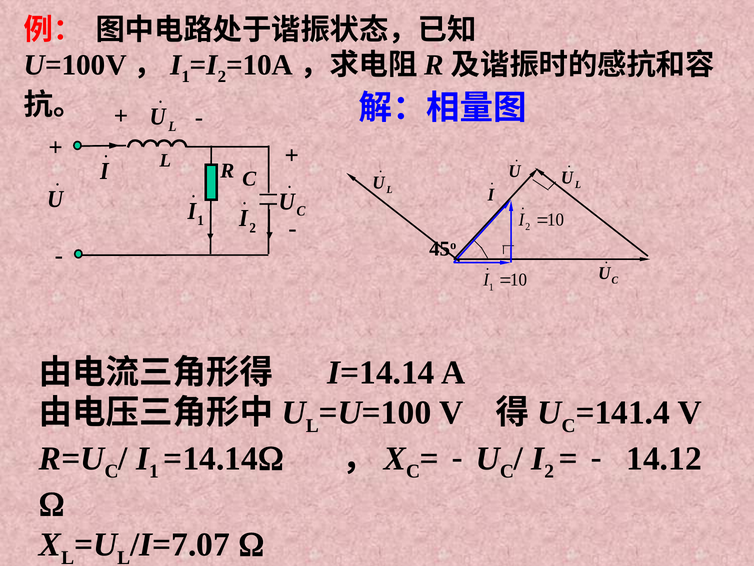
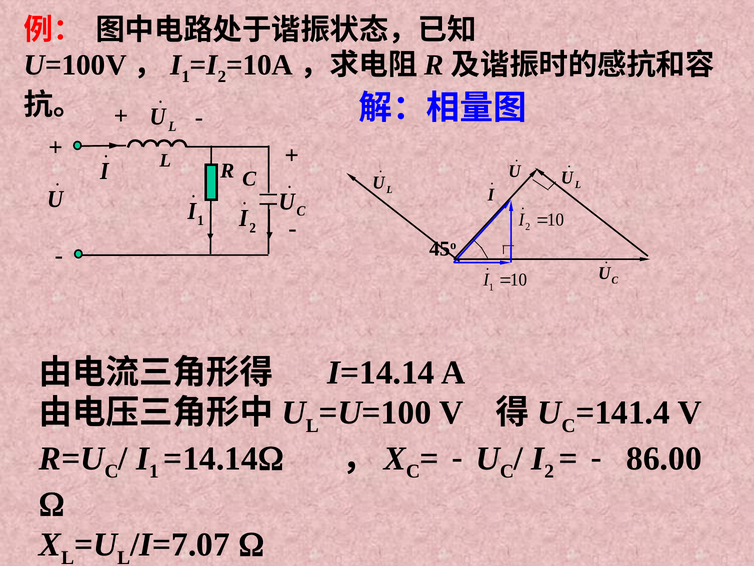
14.12: 14.12 -> 86.00
